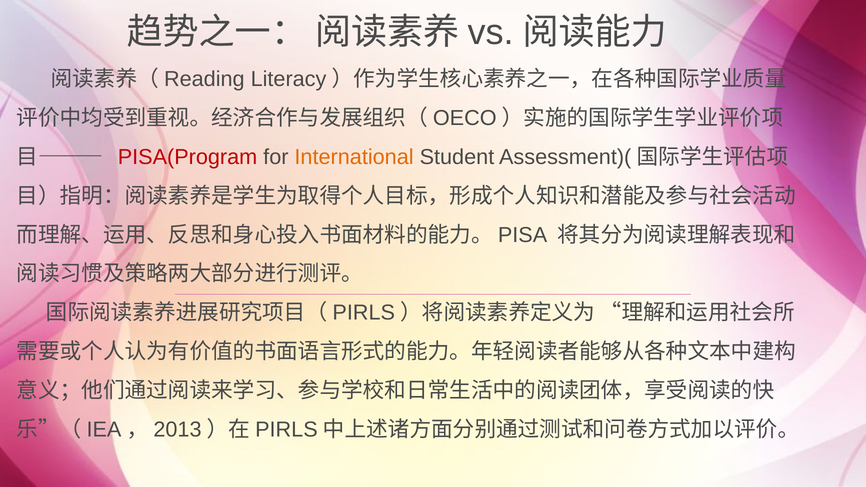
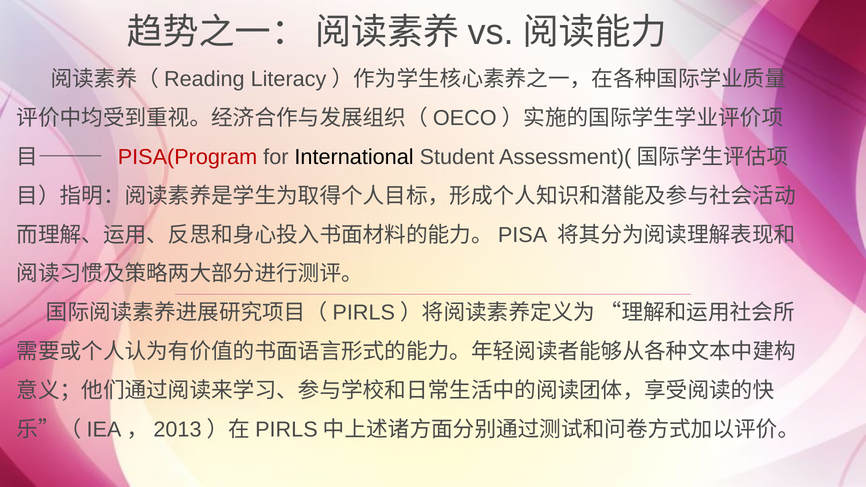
International colour: orange -> black
